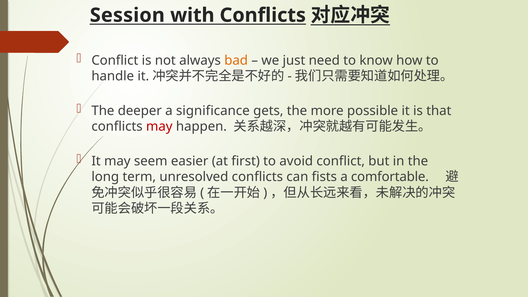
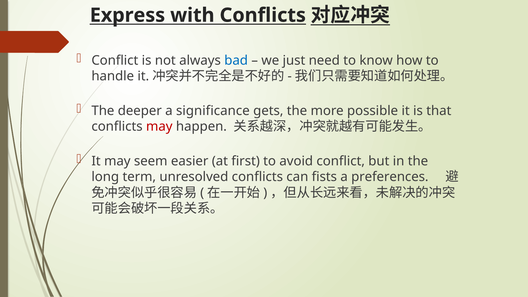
Session: Session -> Express
bad colour: orange -> blue
comfortable: comfortable -> preferences
